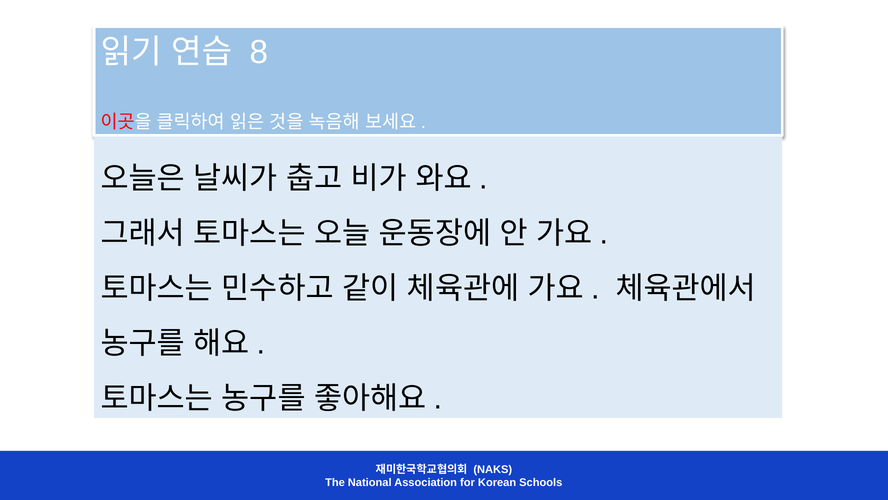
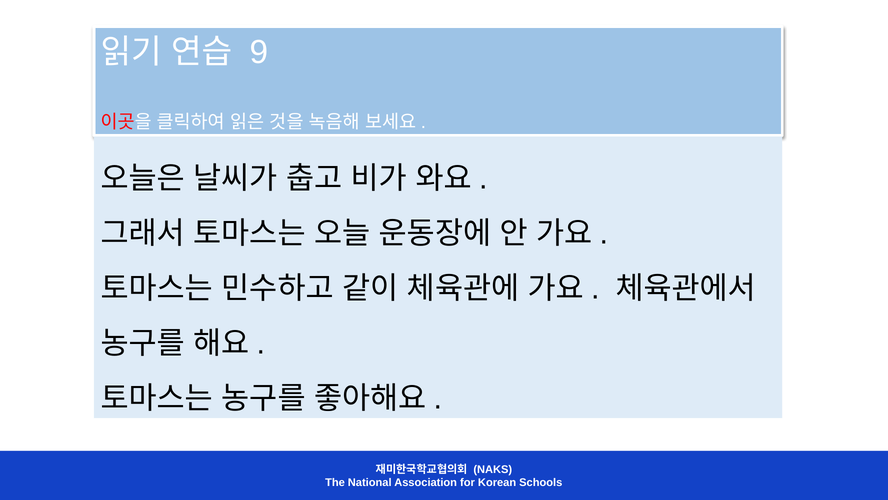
8: 8 -> 9
